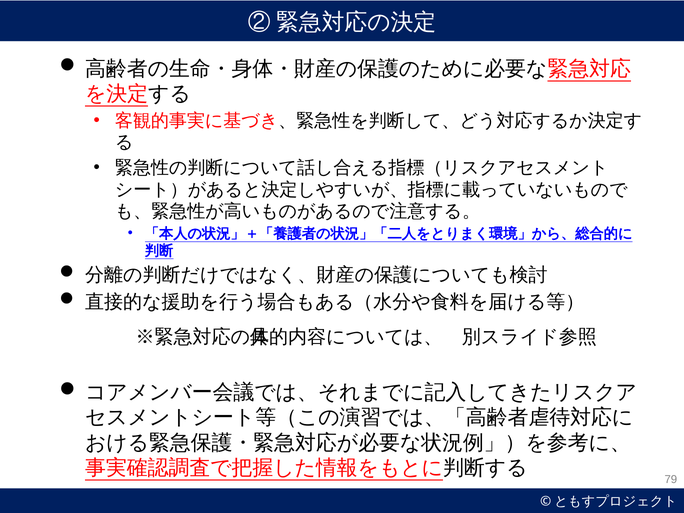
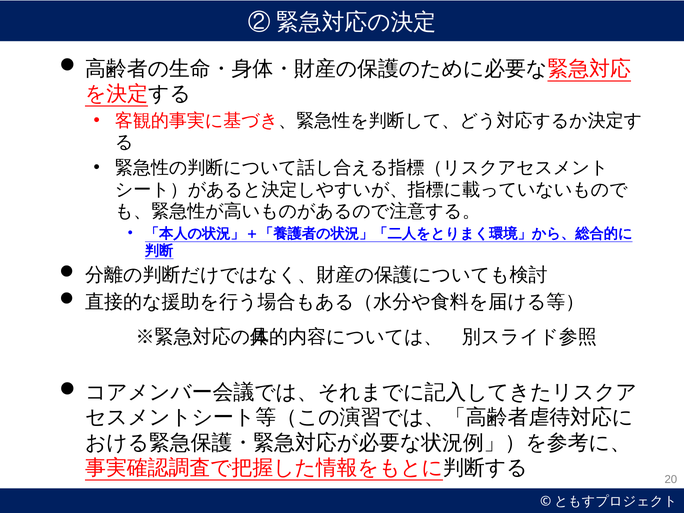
79: 79 -> 20
